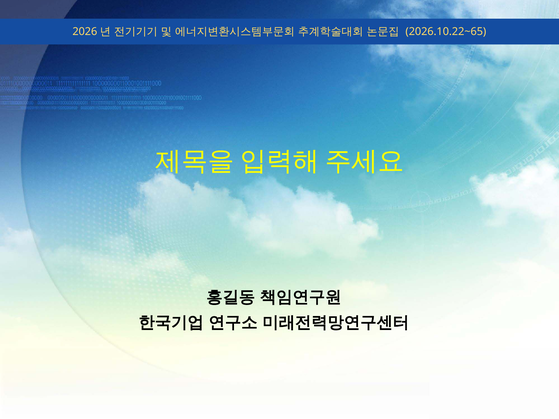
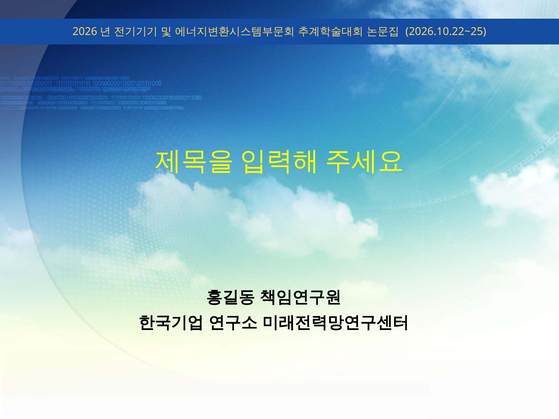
2026.10.22~65: 2026.10.22~65 -> 2026.10.22~25
